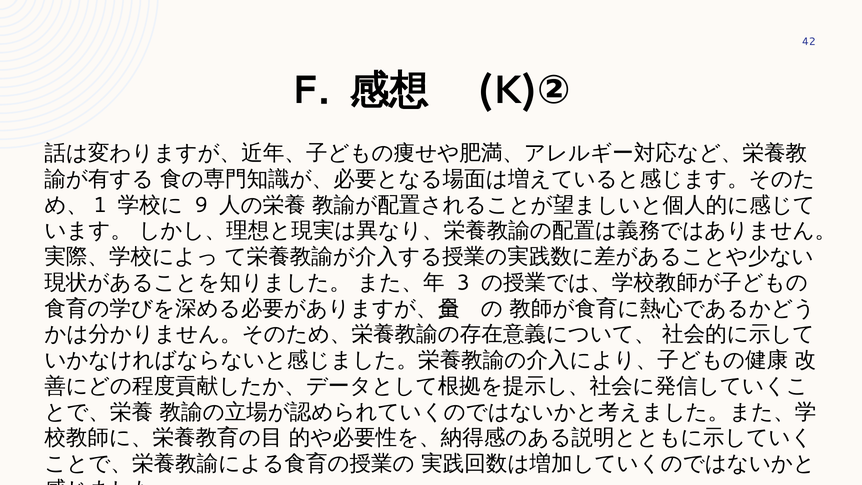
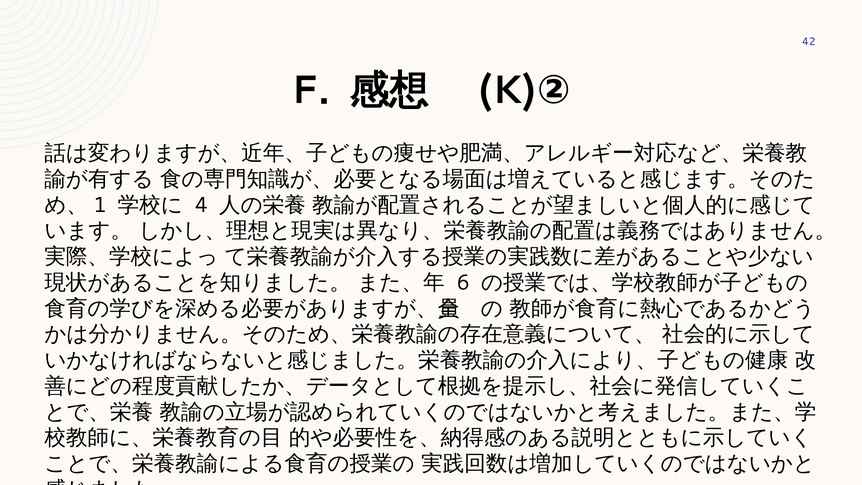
9: 9 -> 4
3: 3 -> 6
